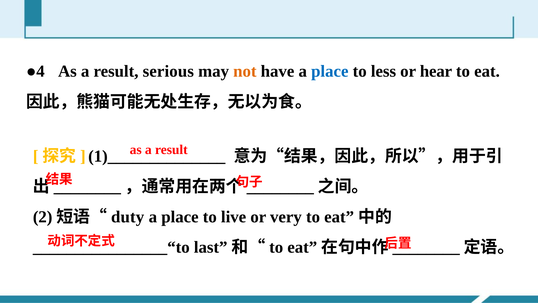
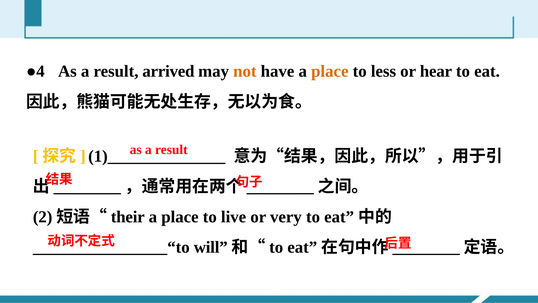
serious: serious -> arrived
place at (330, 71) colour: blue -> orange
duty: duty -> their
last: last -> will
